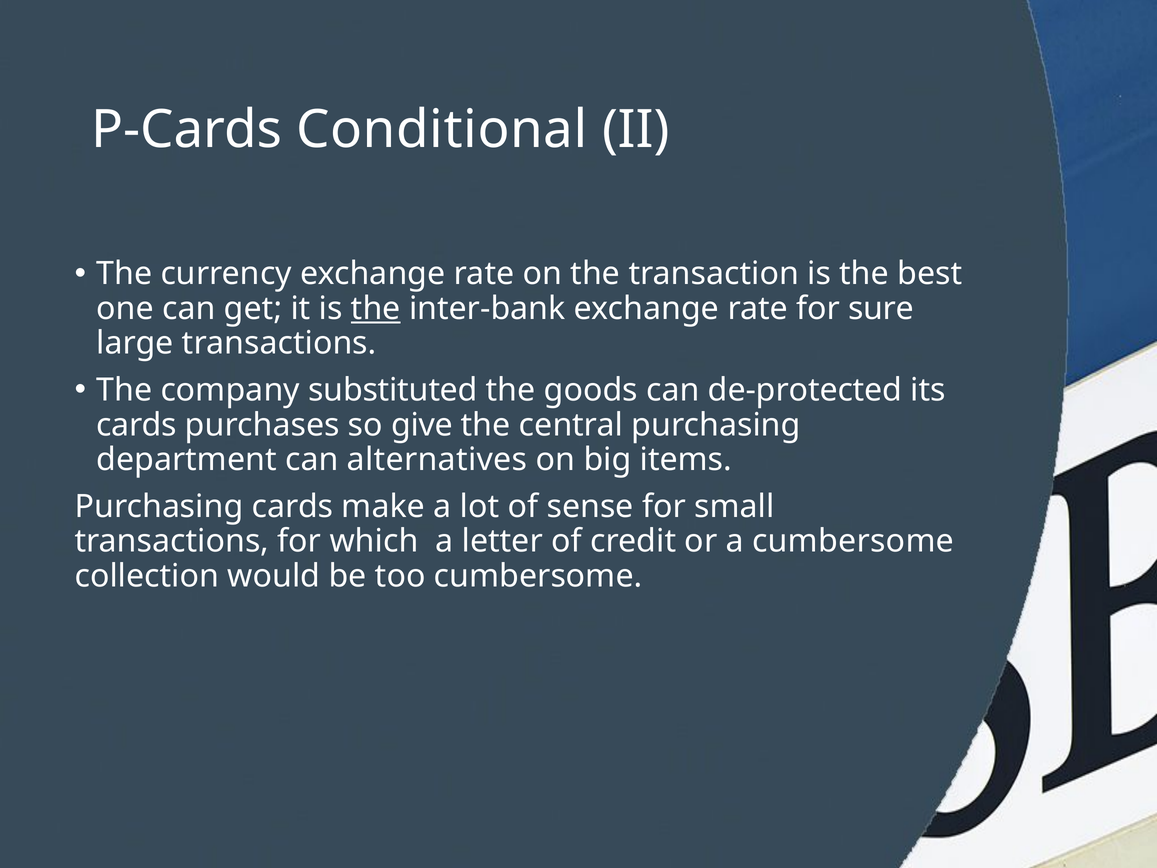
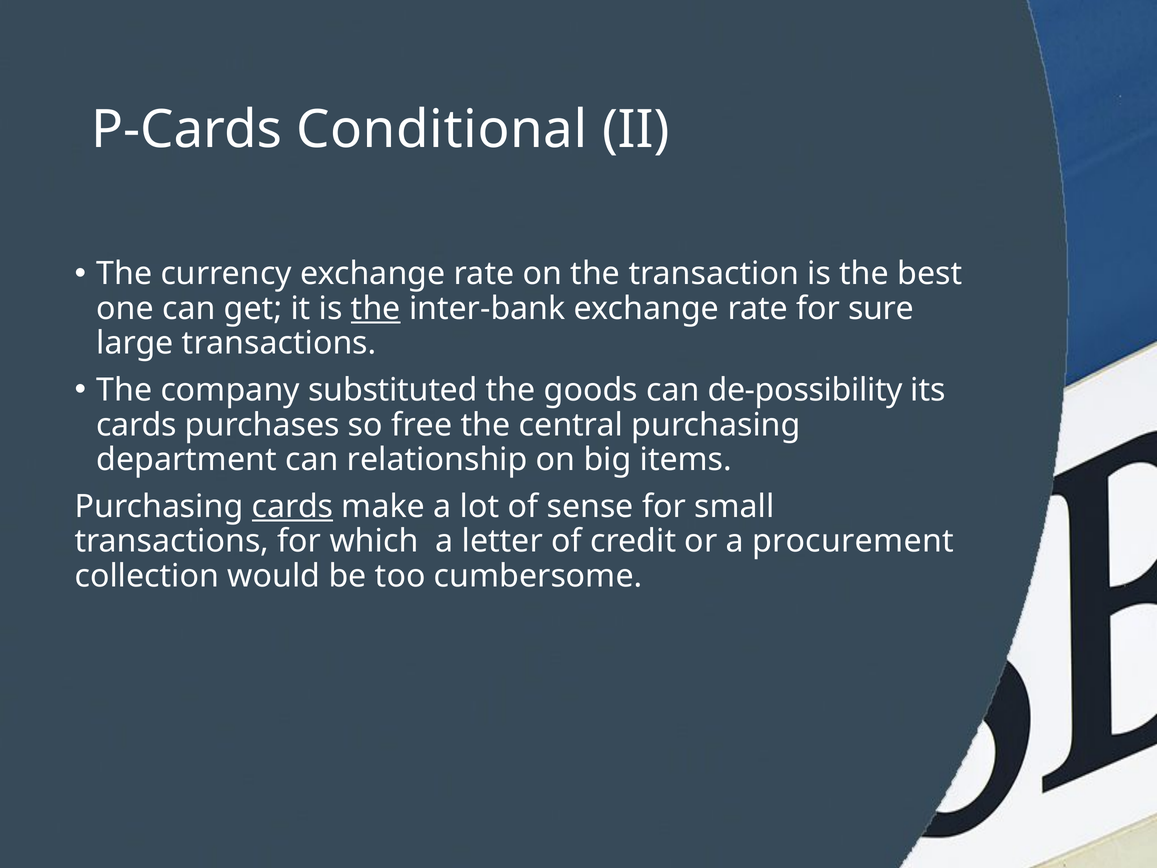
de-protected: de-protected -> de-possibility
give: give -> free
alternatives: alternatives -> relationship
cards at (293, 506) underline: none -> present
a cumbersome: cumbersome -> procurement
